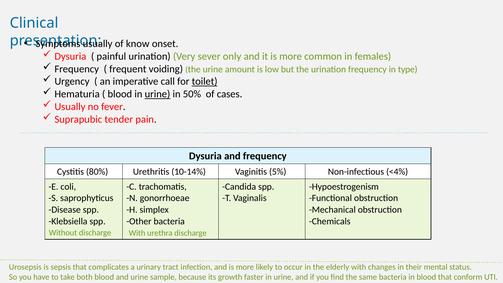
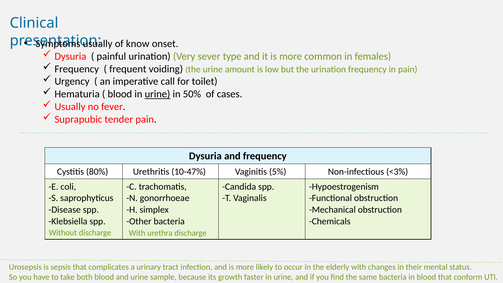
only: only -> type
in type: type -> pain
toilet underline: present -> none
10-14%: 10-14% -> 10-47%
<4%: <4% -> <3%
